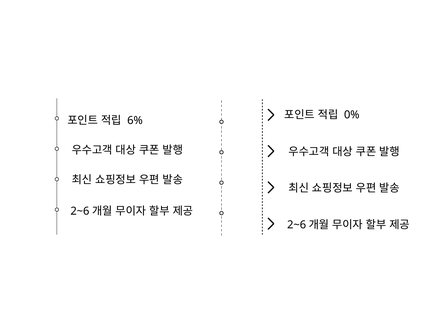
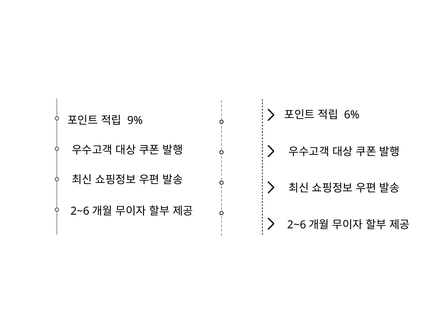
0%: 0% -> 6%
6%: 6% -> 9%
